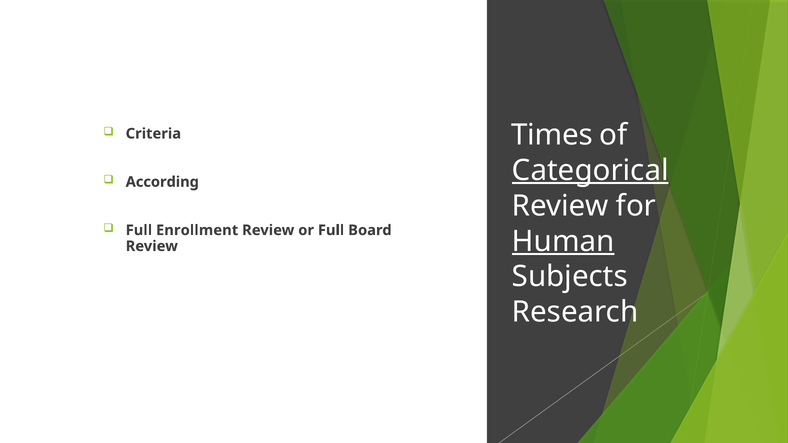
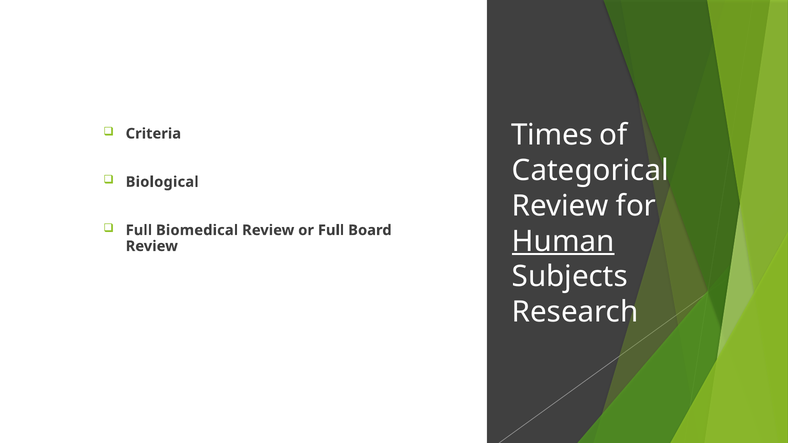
Categorical underline: present -> none
According: According -> Biological
Enrollment: Enrollment -> Biomedical
